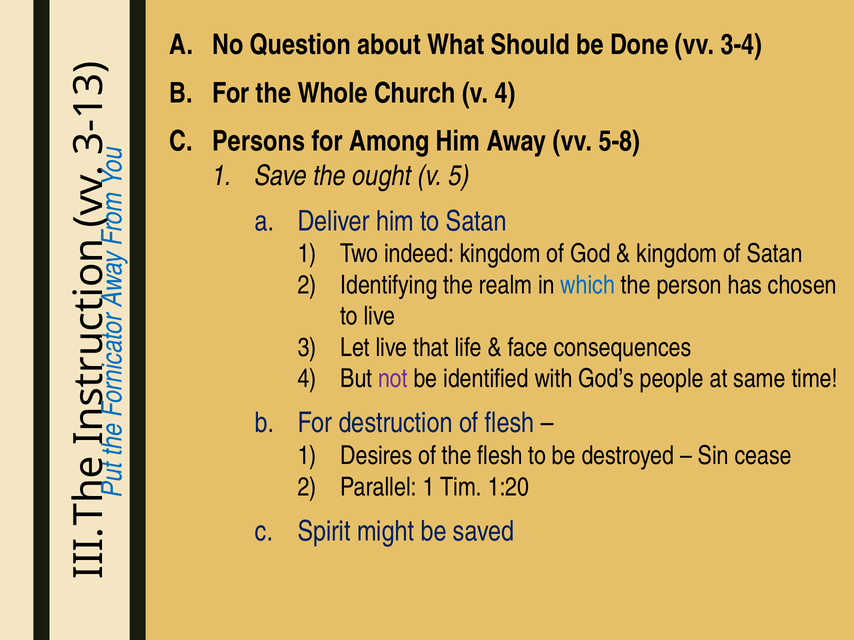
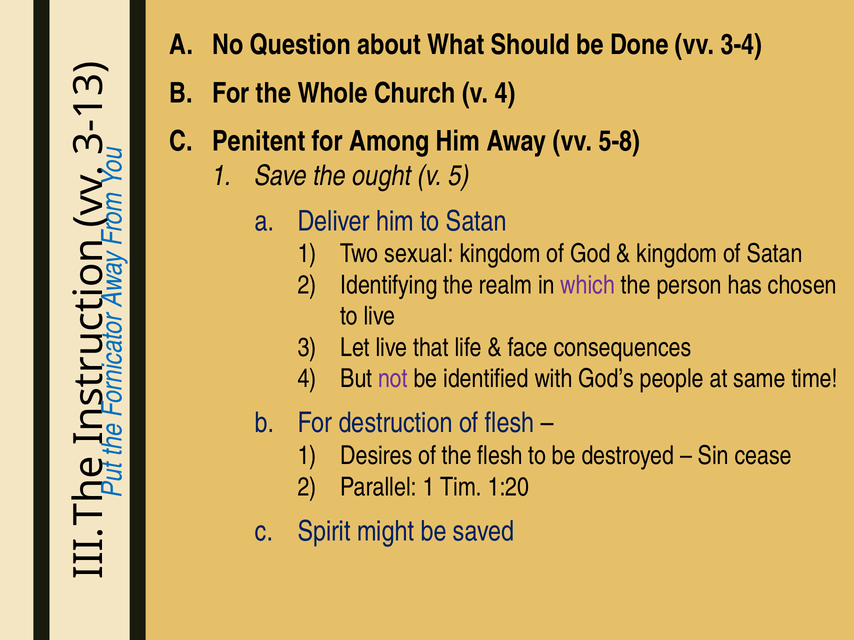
Persons: Persons -> Penitent
indeed: indeed -> sexual
which colour: blue -> purple
